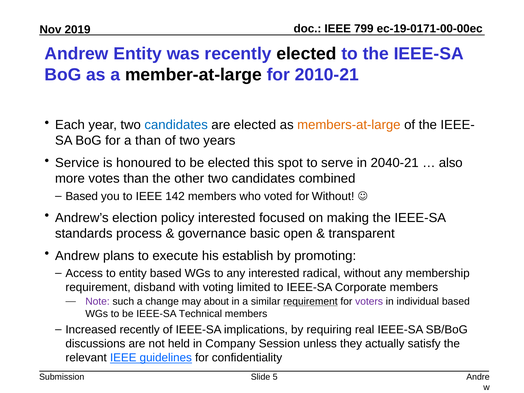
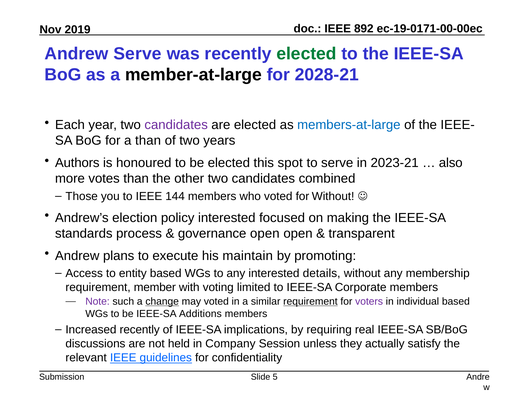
799: 799 -> 892
Andrew Entity: Entity -> Serve
elected at (306, 54) colour: black -> green
2010-21: 2010-21 -> 2028-21
candidates at (176, 125) colour: blue -> purple
members-at-large colour: orange -> blue
Service: Service -> Authors
2040-21: 2040-21 -> 2023-21
Based at (82, 196): Based -> Those
142: 142 -> 144
governance basic: basic -> open
establish: establish -> maintain
radical: radical -> details
disband: disband -> member
change underline: none -> present
may about: about -> voted
Technical: Technical -> Additions
